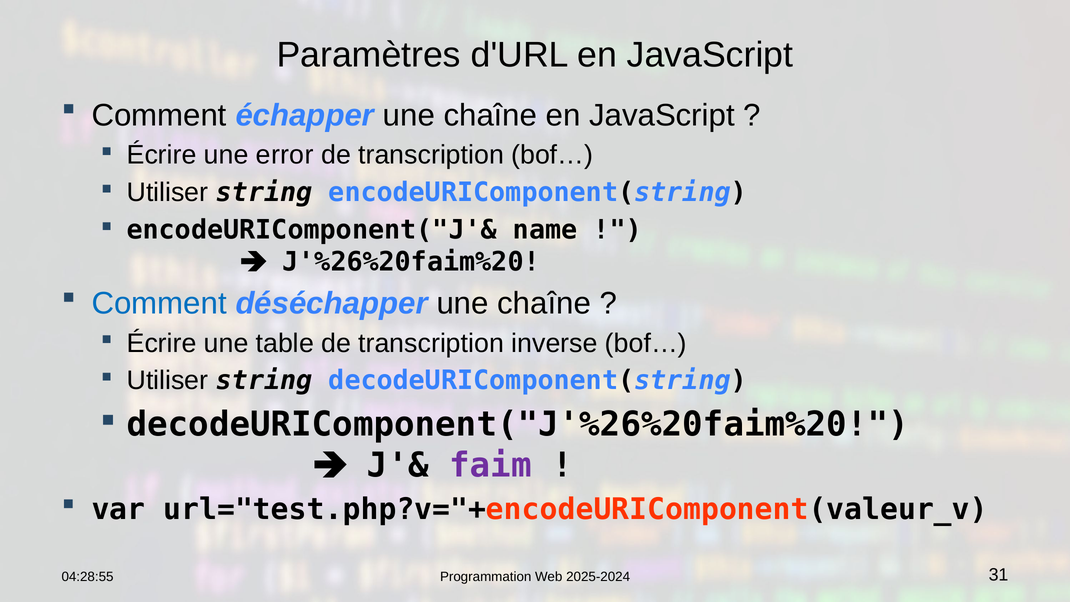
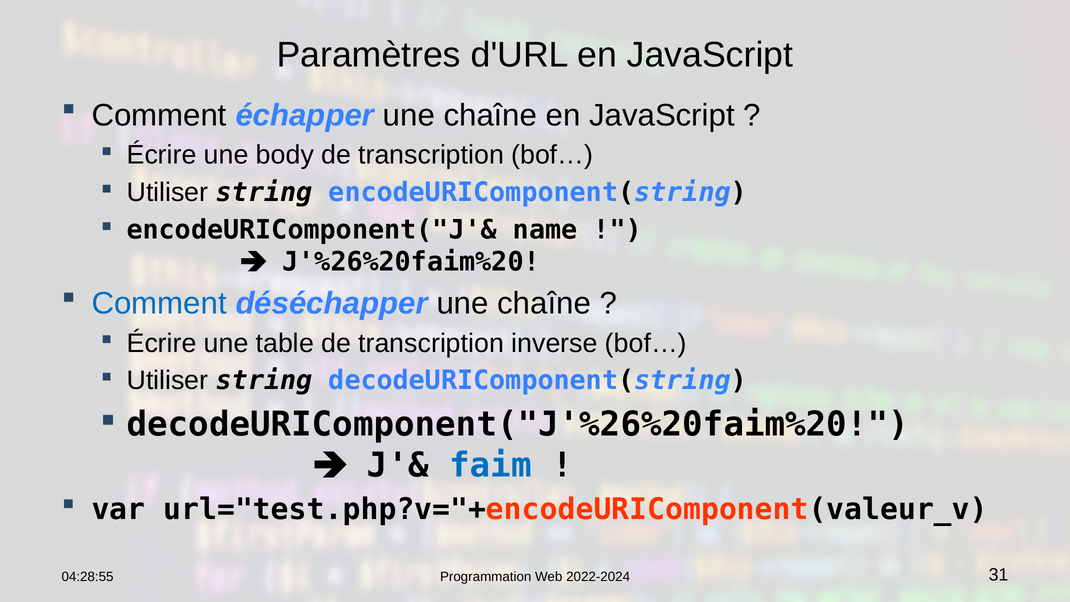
error: error -> body
faim colour: purple -> blue
2025-2024: 2025-2024 -> 2022-2024
